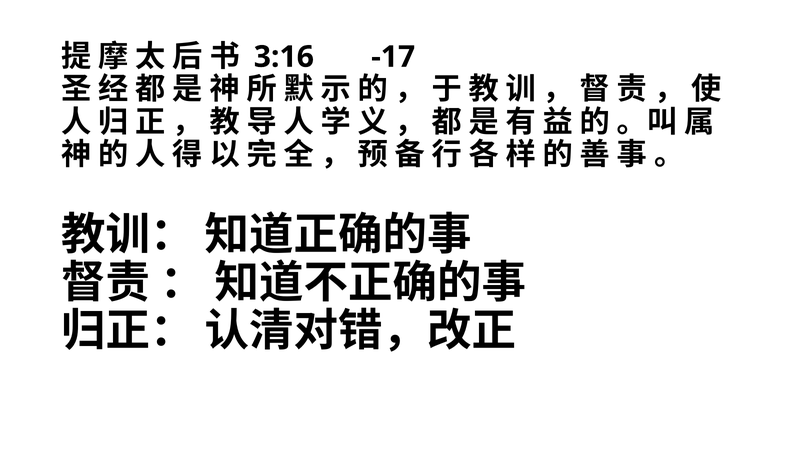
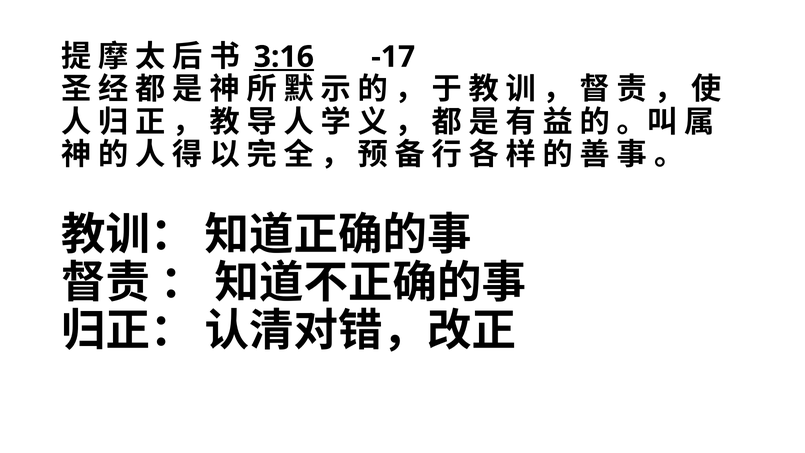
3:16 underline: none -> present
